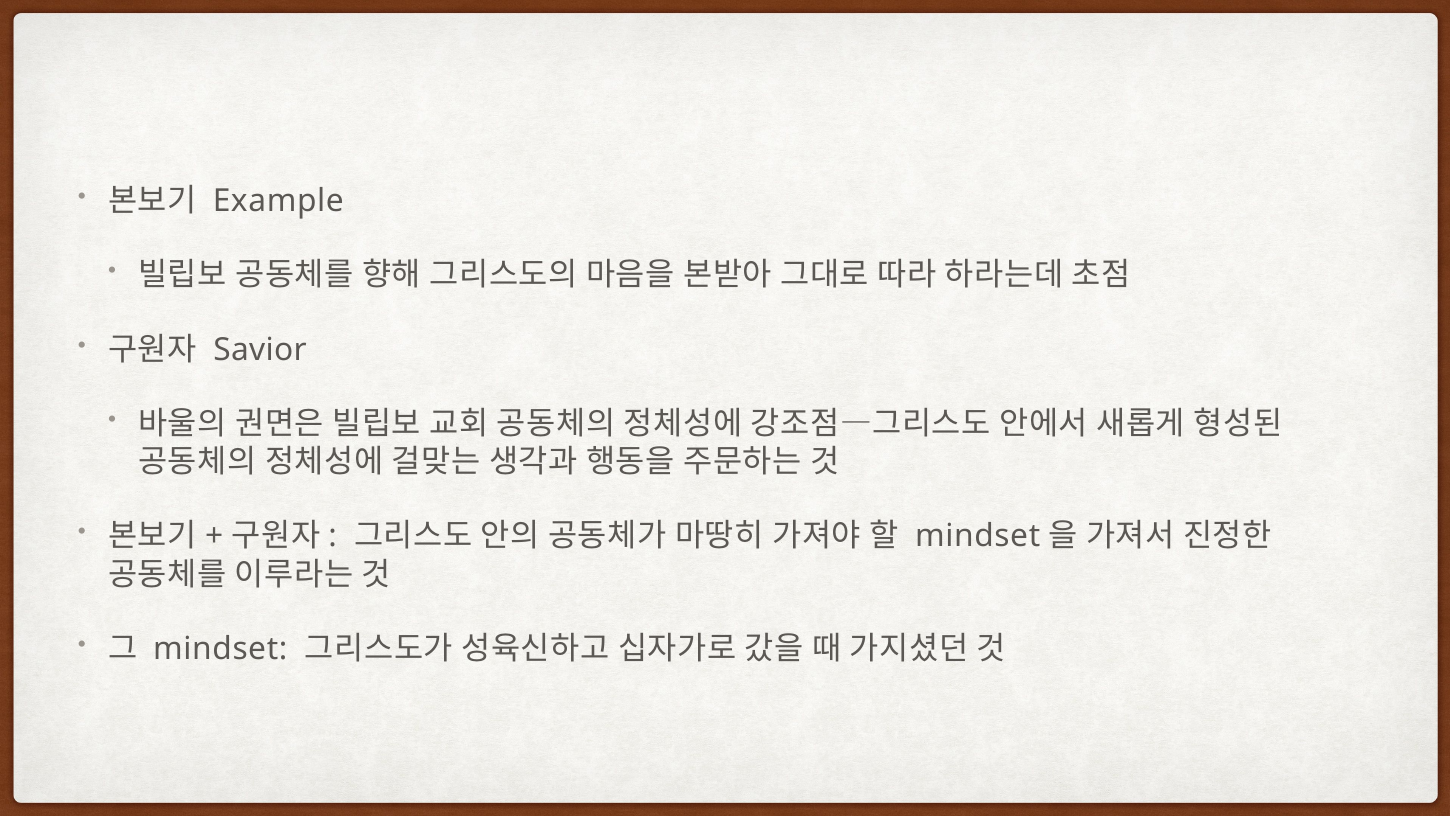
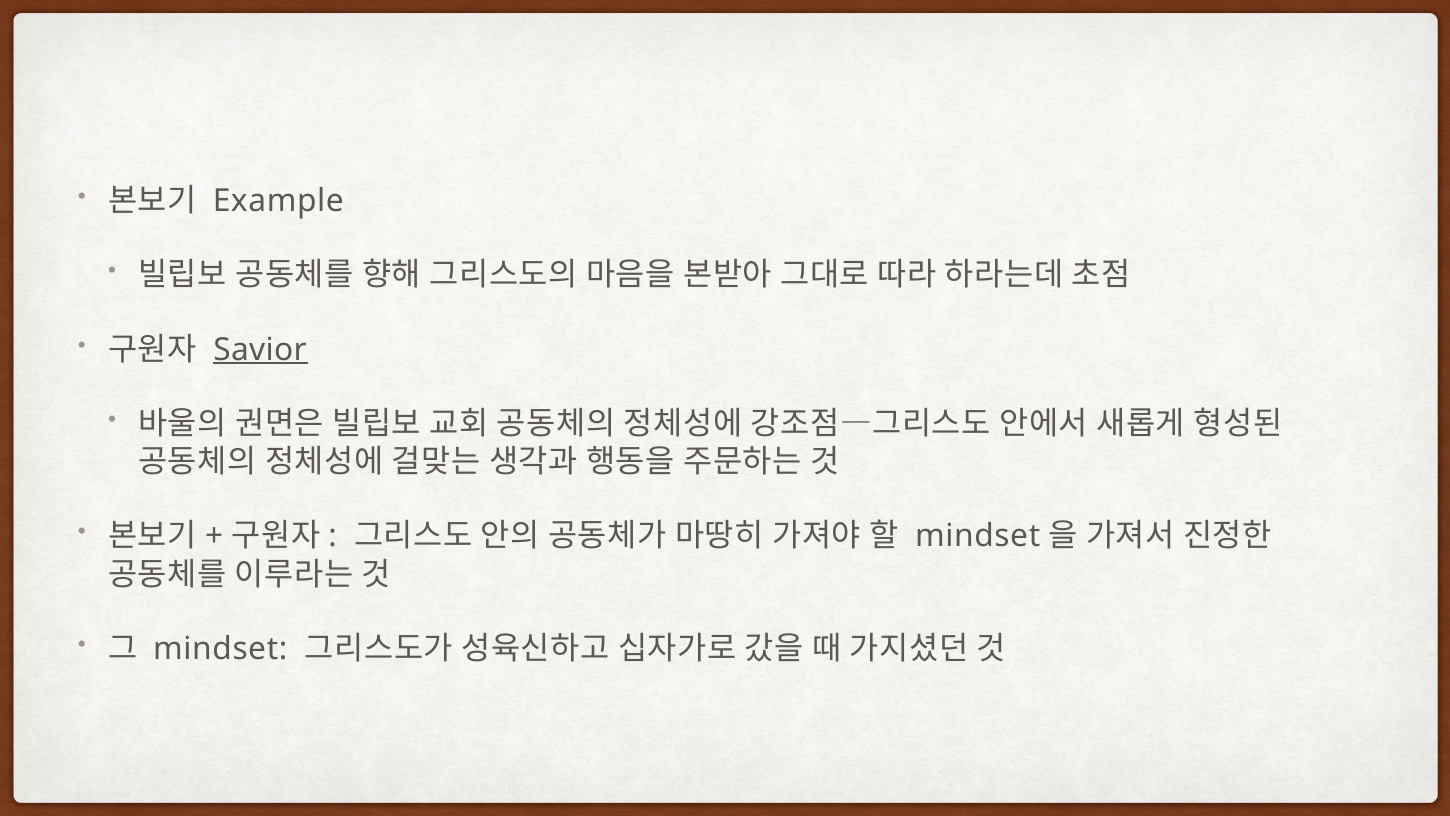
Savior underline: none -> present
